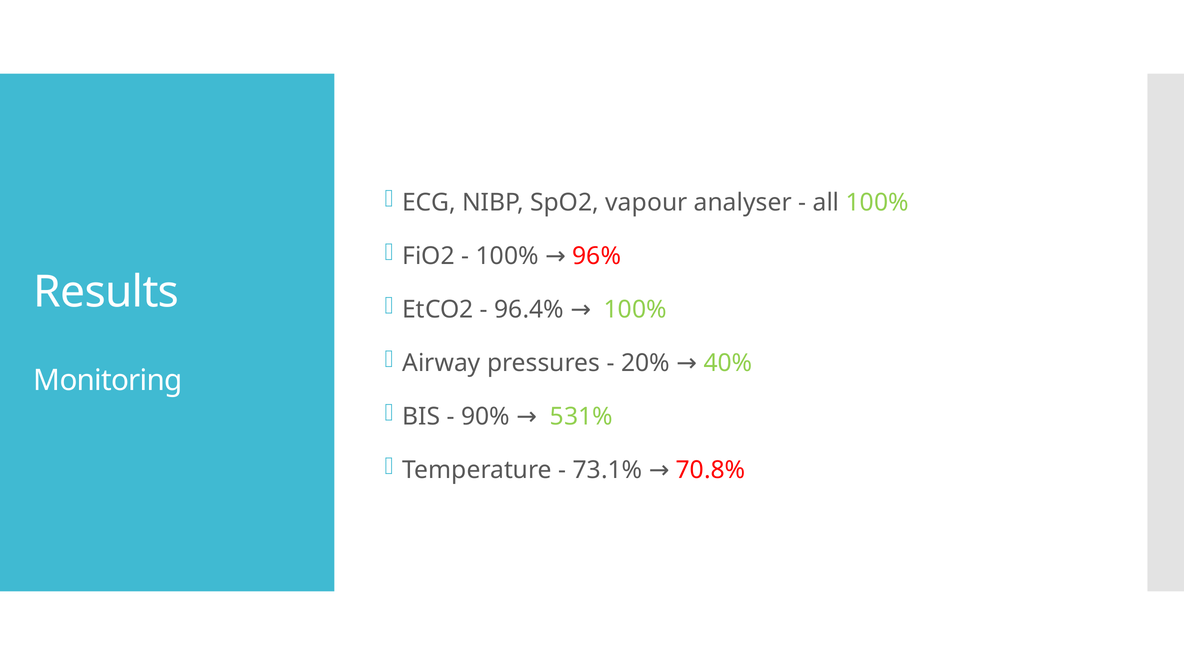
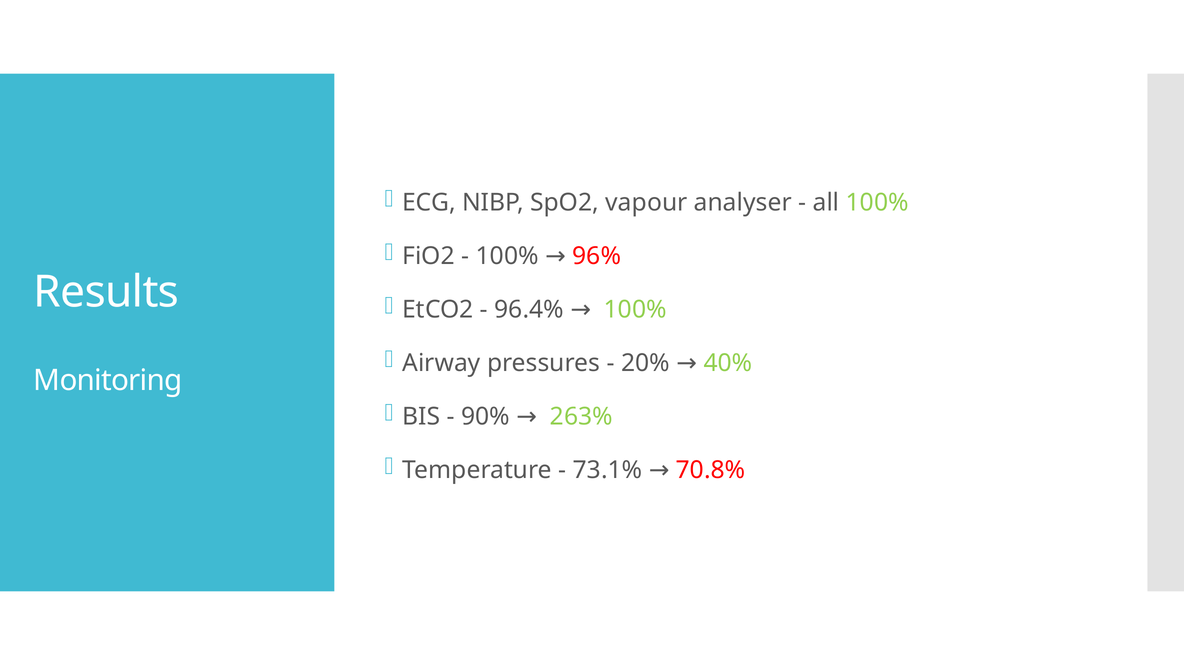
531%: 531% -> 263%
